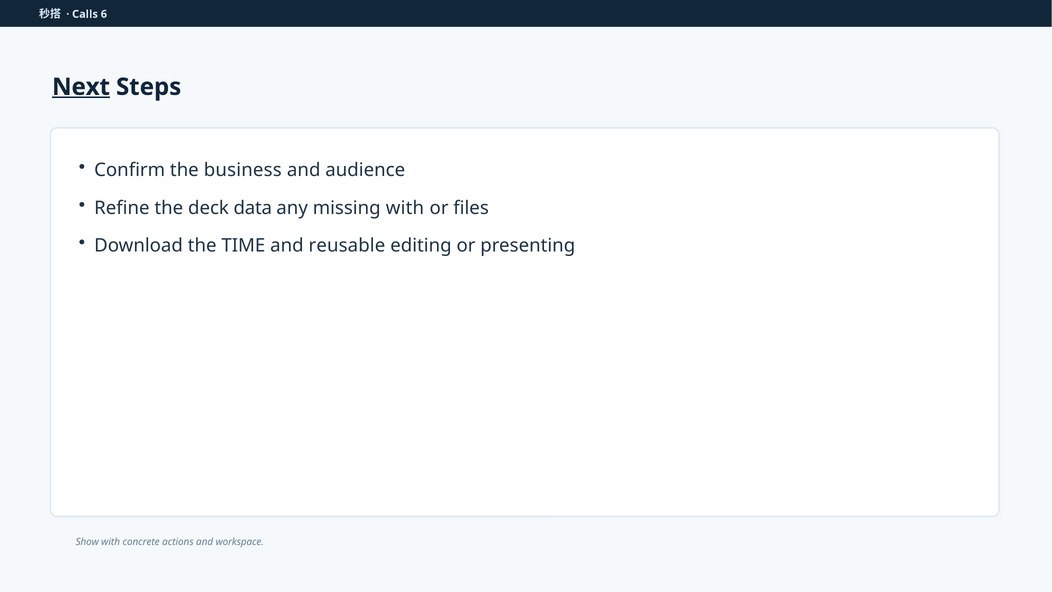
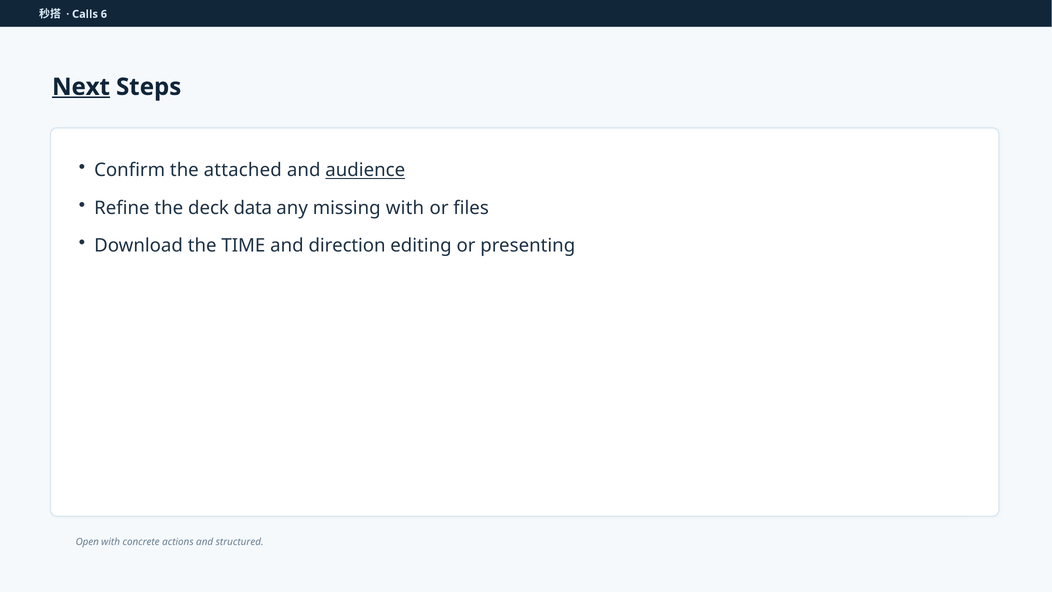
business: business -> attached
audience underline: none -> present
reusable: reusable -> direction
Show: Show -> Open
workspace: workspace -> structured
